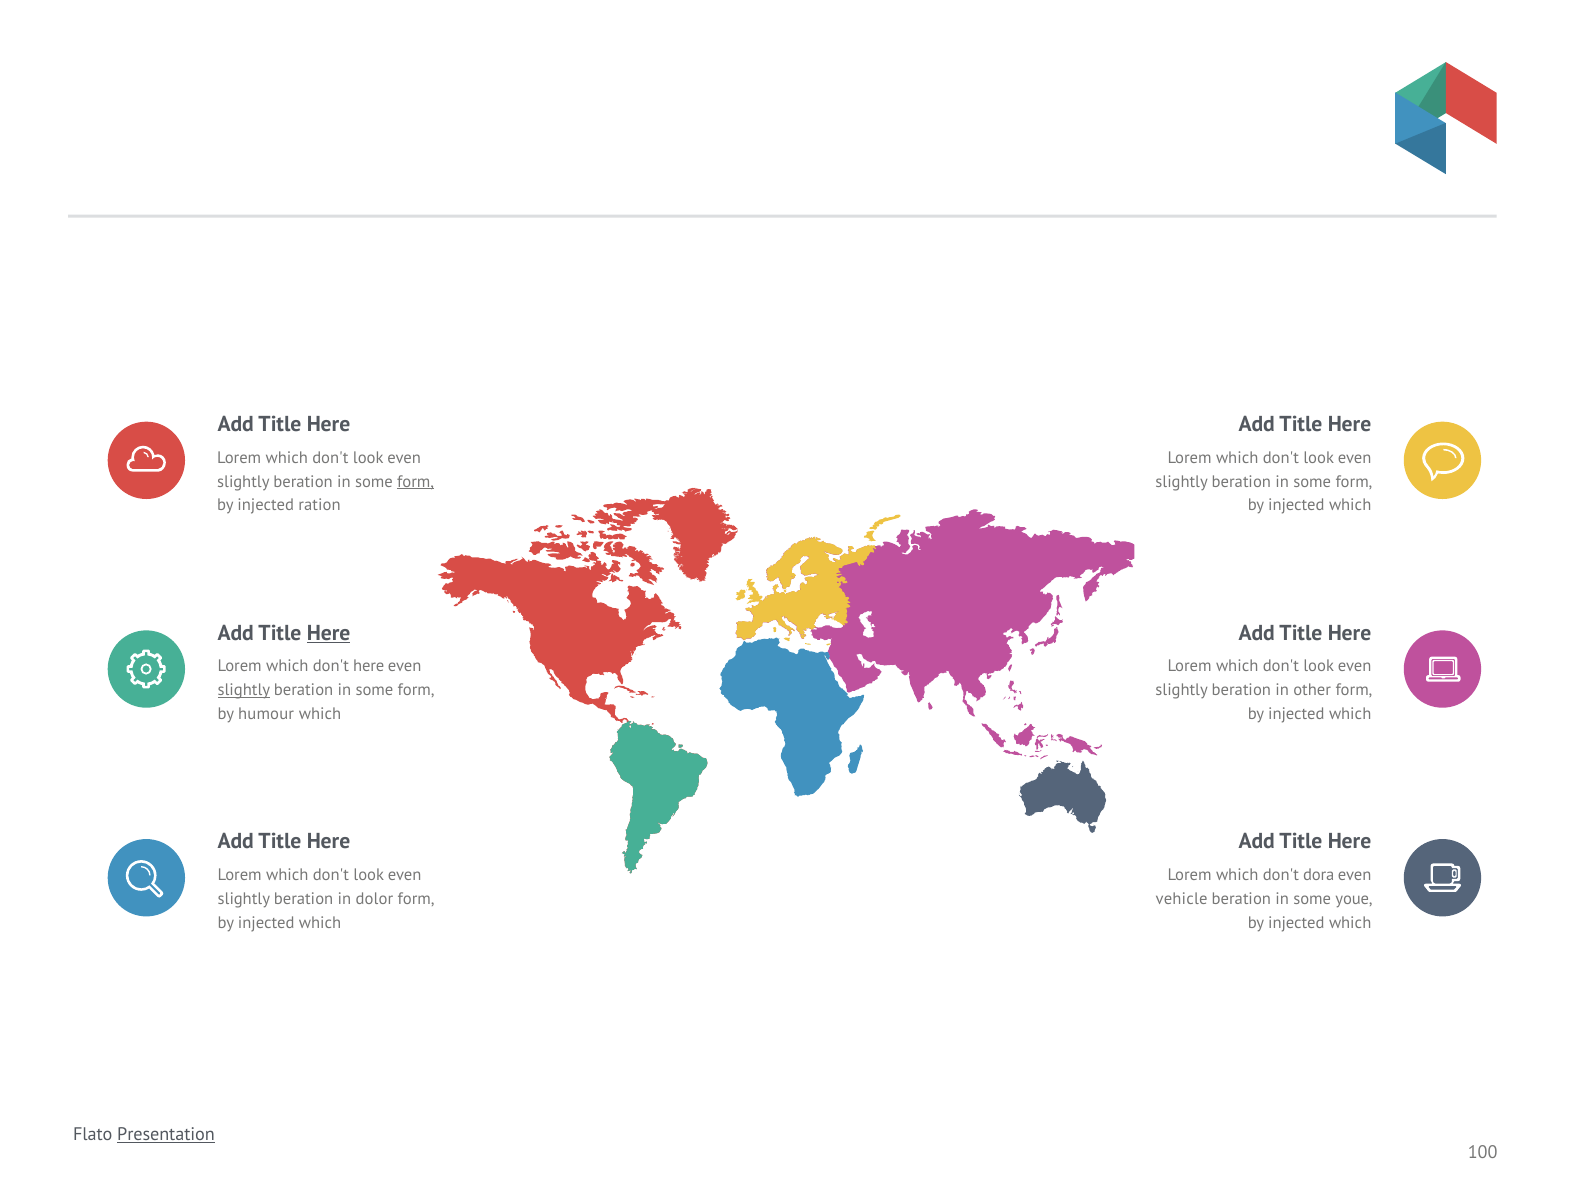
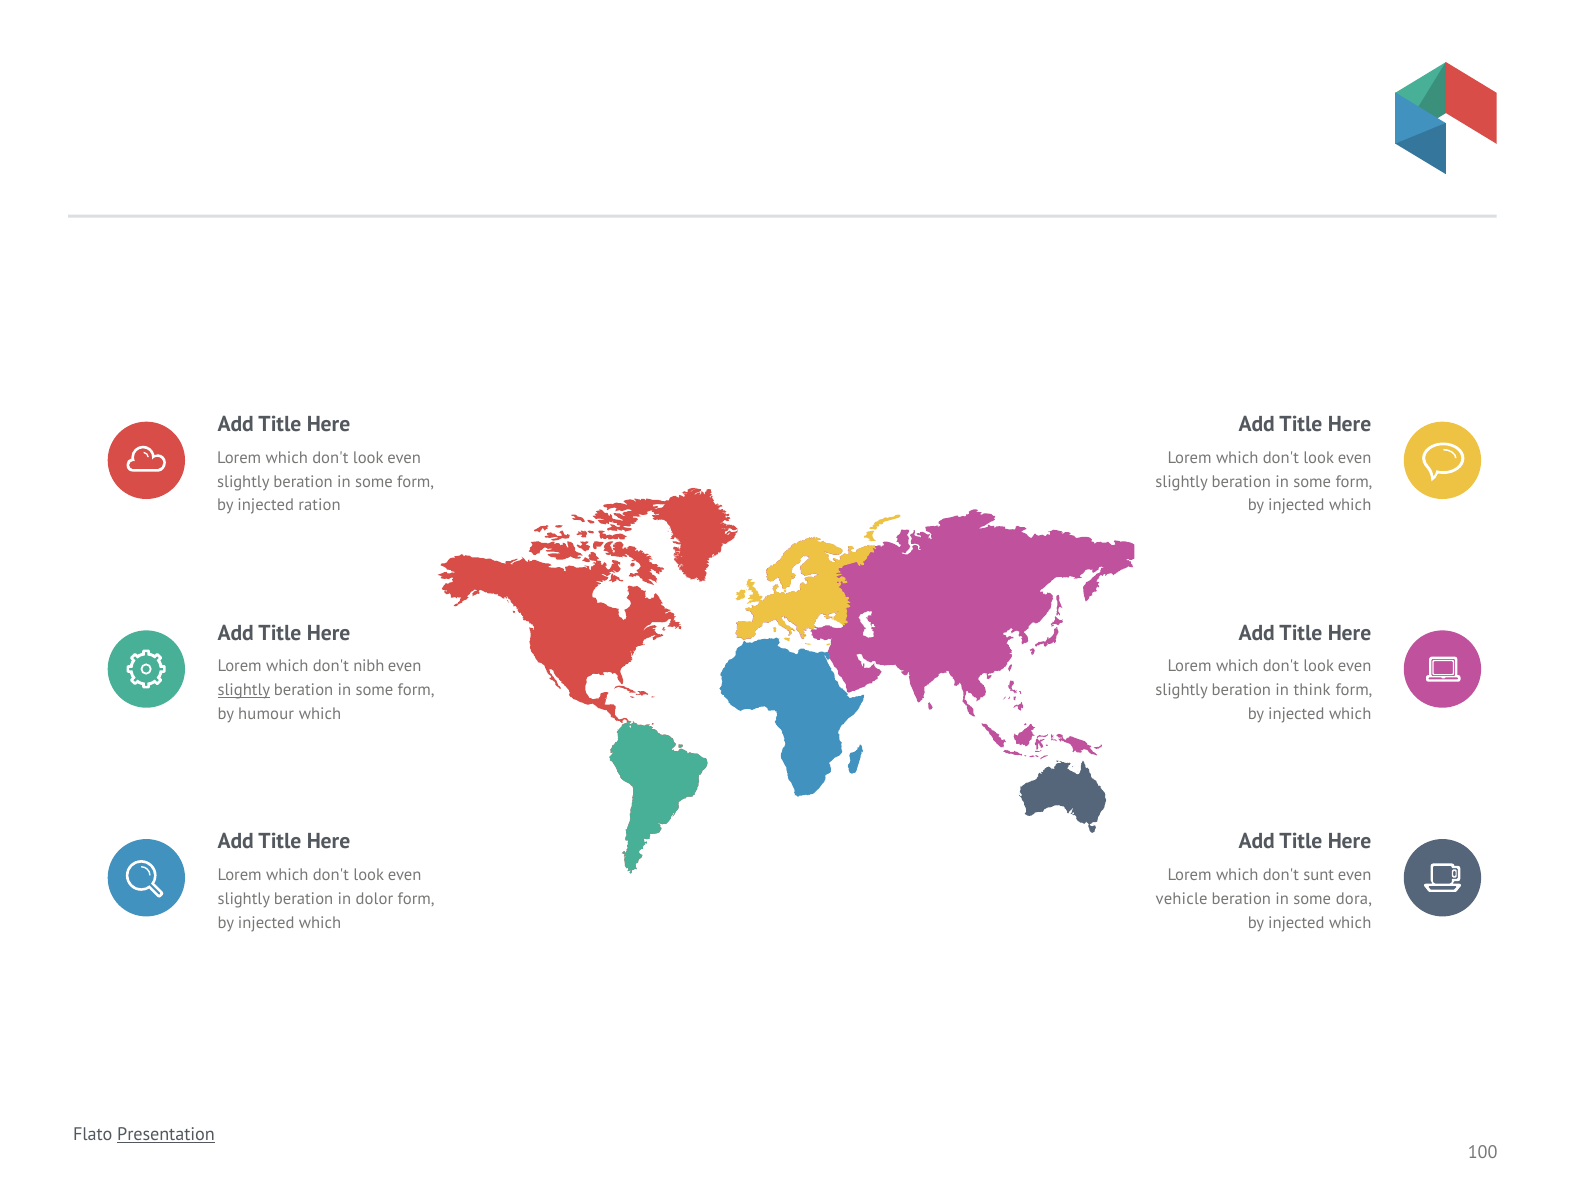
form at (416, 481) underline: present -> none
Here at (329, 633) underline: present -> none
don't here: here -> nibh
other: other -> think
dora: dora -> sunt
youe: youe -> dora
